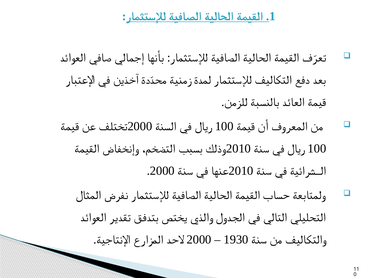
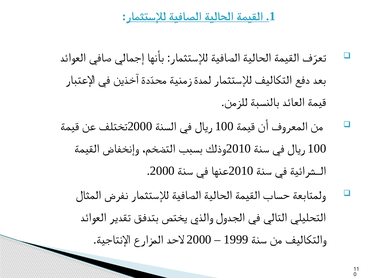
1930: 1930 -> 1999
